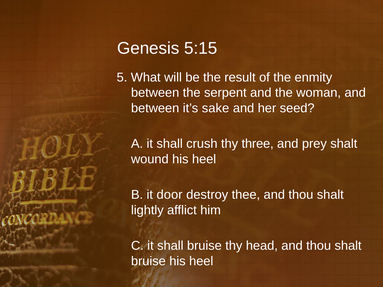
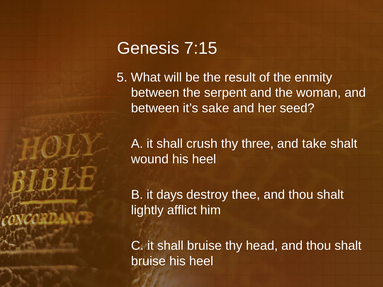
5:15: 5:15 -> 7:15
prey: prey -> take
door: door -> days
